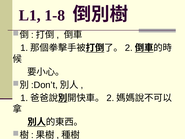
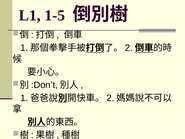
1-8: 1-8 -> 1-5
